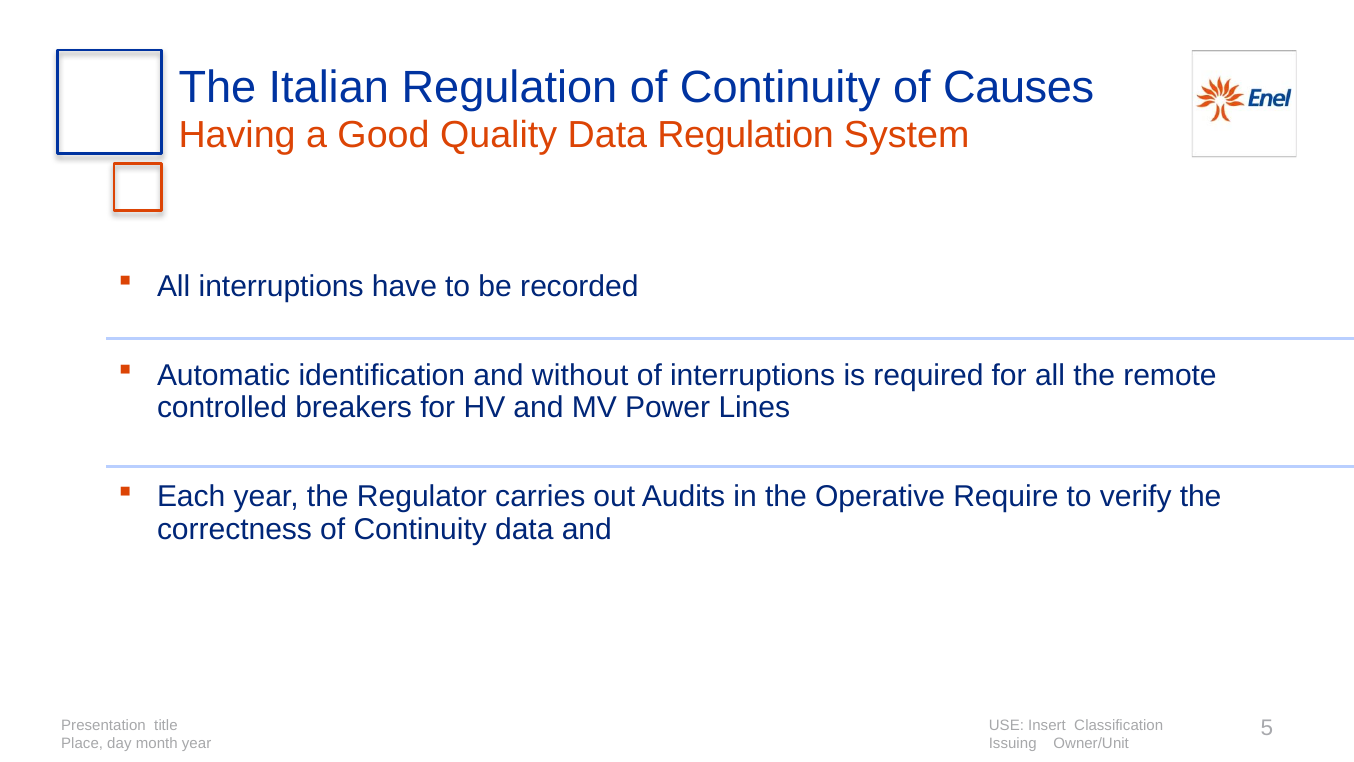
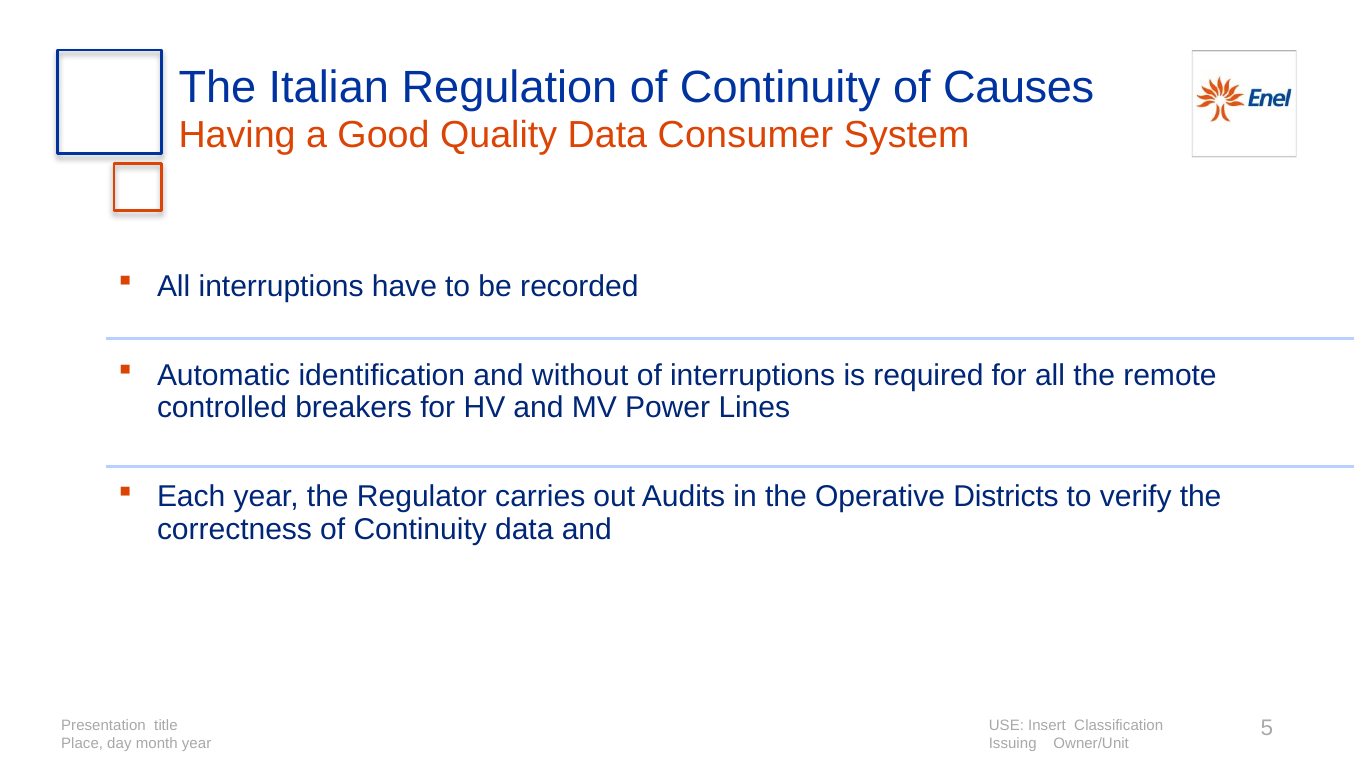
Data Regulation: Regulation -> Consumer
Require: Require -> Districts
